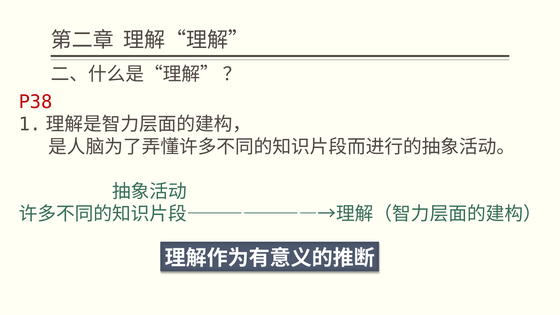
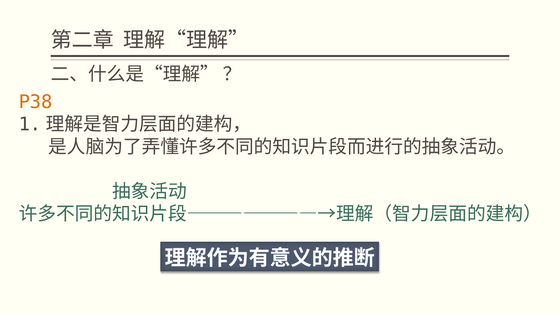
P38 colour: red -> orange
